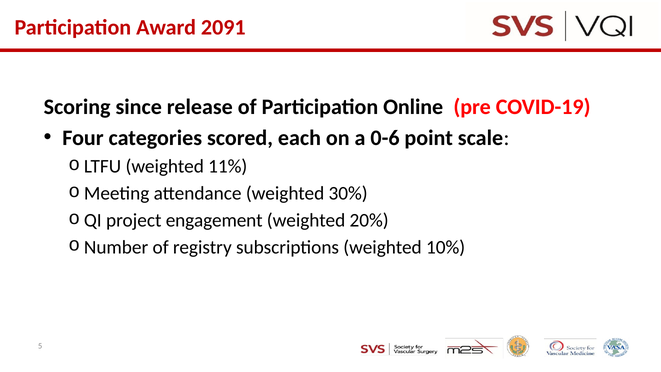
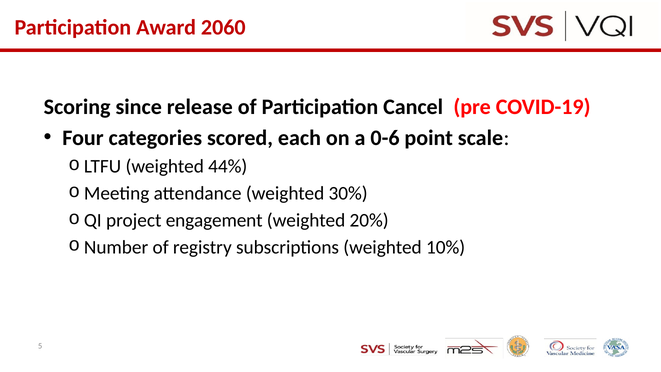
2091: 2091 -> 2060
Online: Online -> Cancel
11%: 11% -> 44%
